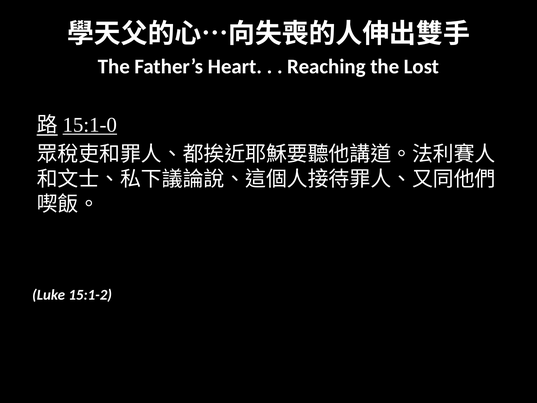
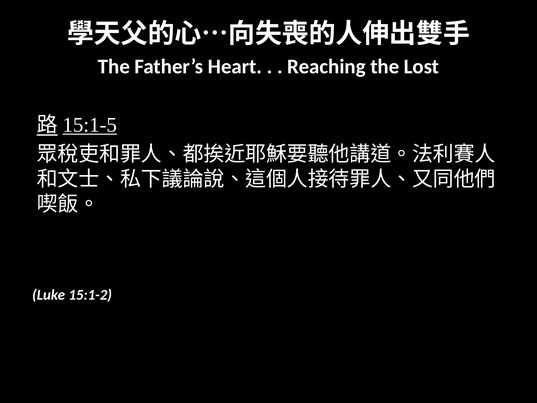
15:1-0: 15:1-0 -> 15:1-5
